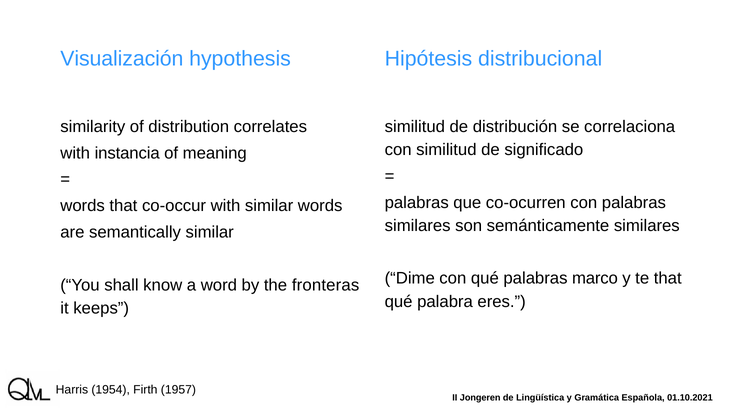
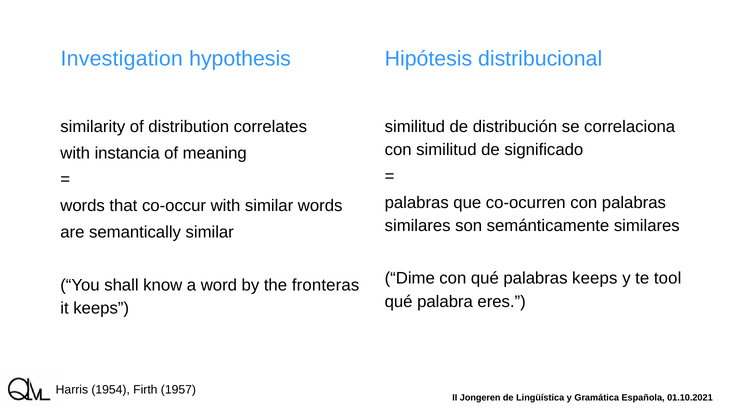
Visualización: Visualización -> Investigation
palabras marco: marco -> keeps
te that: that -> tool
